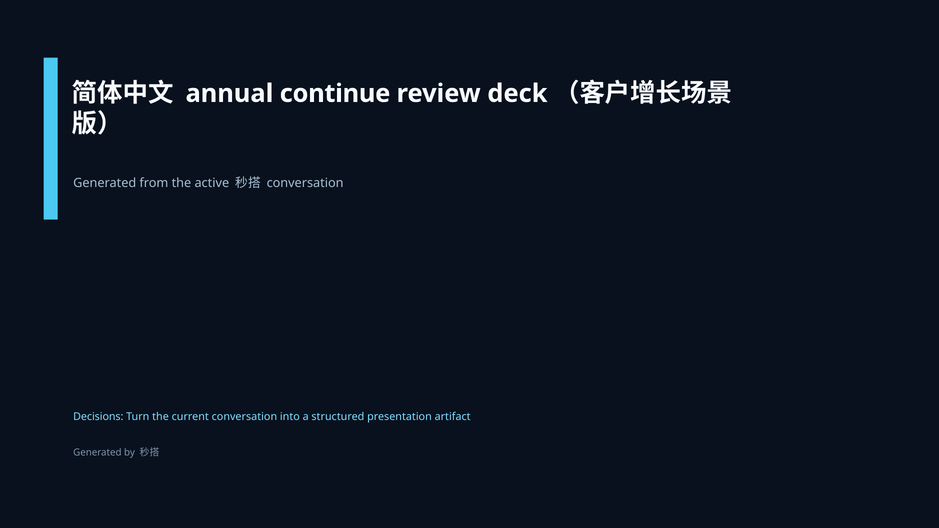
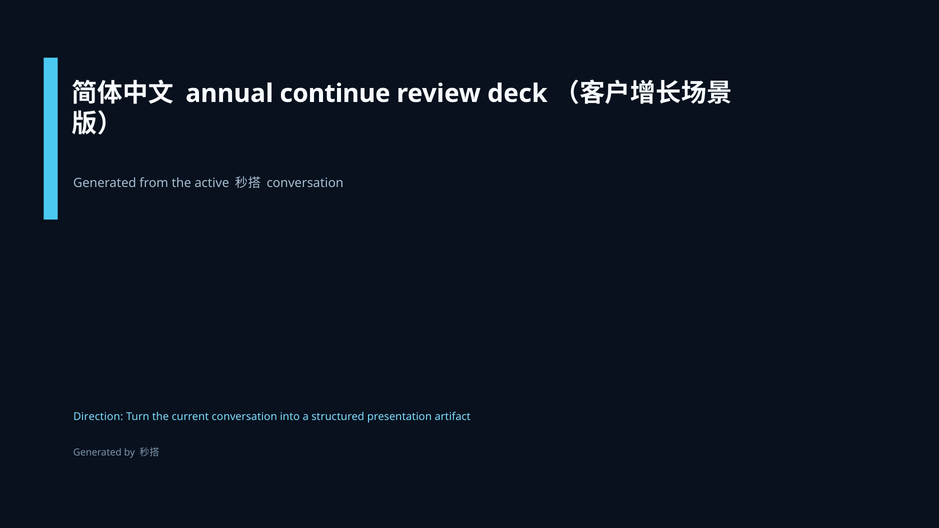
Decisions: Decisions -> Direction
